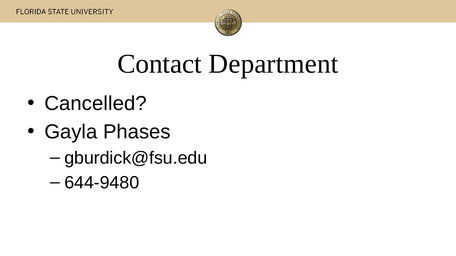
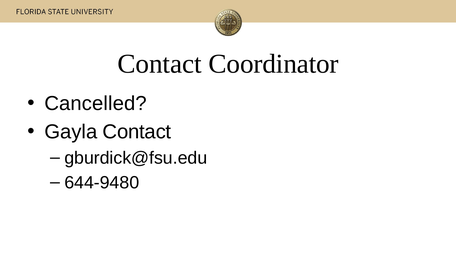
Department: Department -> Coordinator
Gayla Phases: Phases -> Contact
